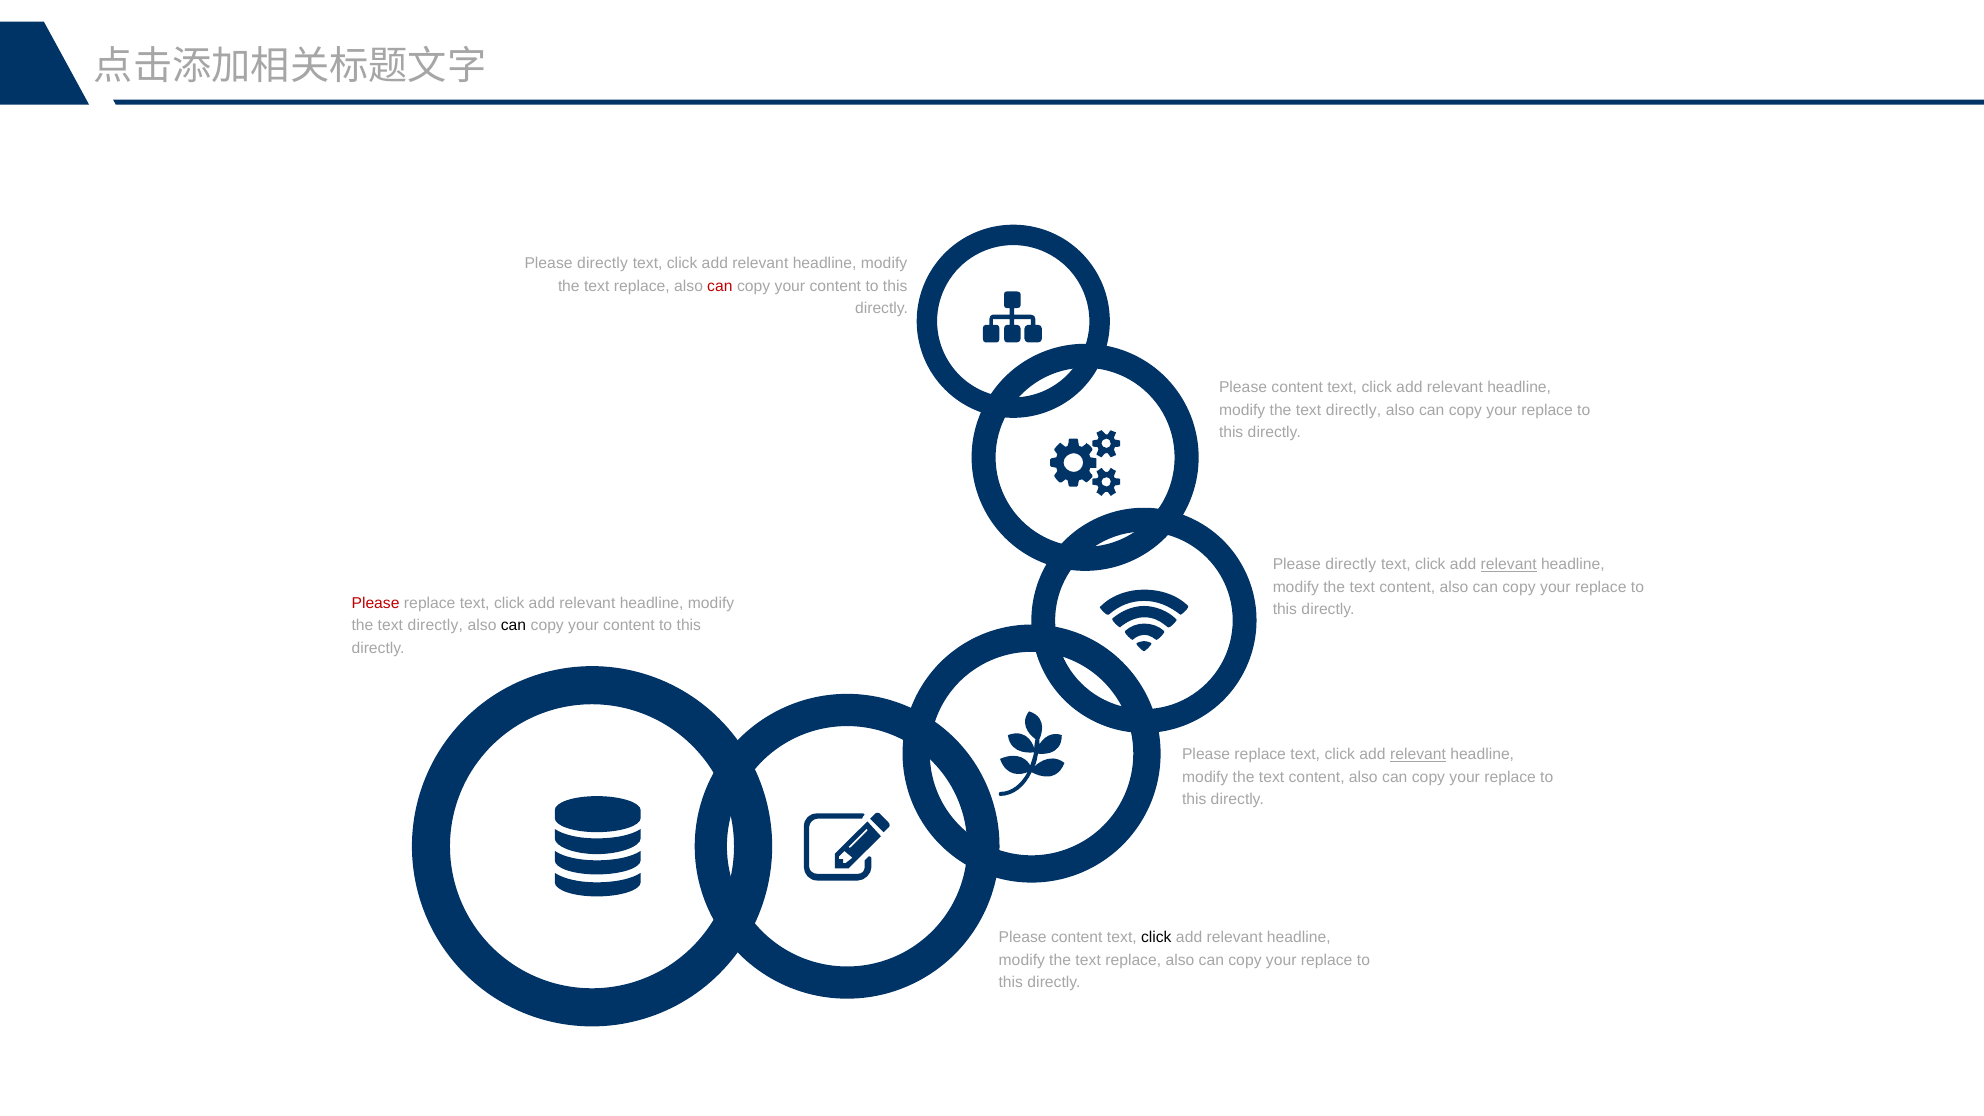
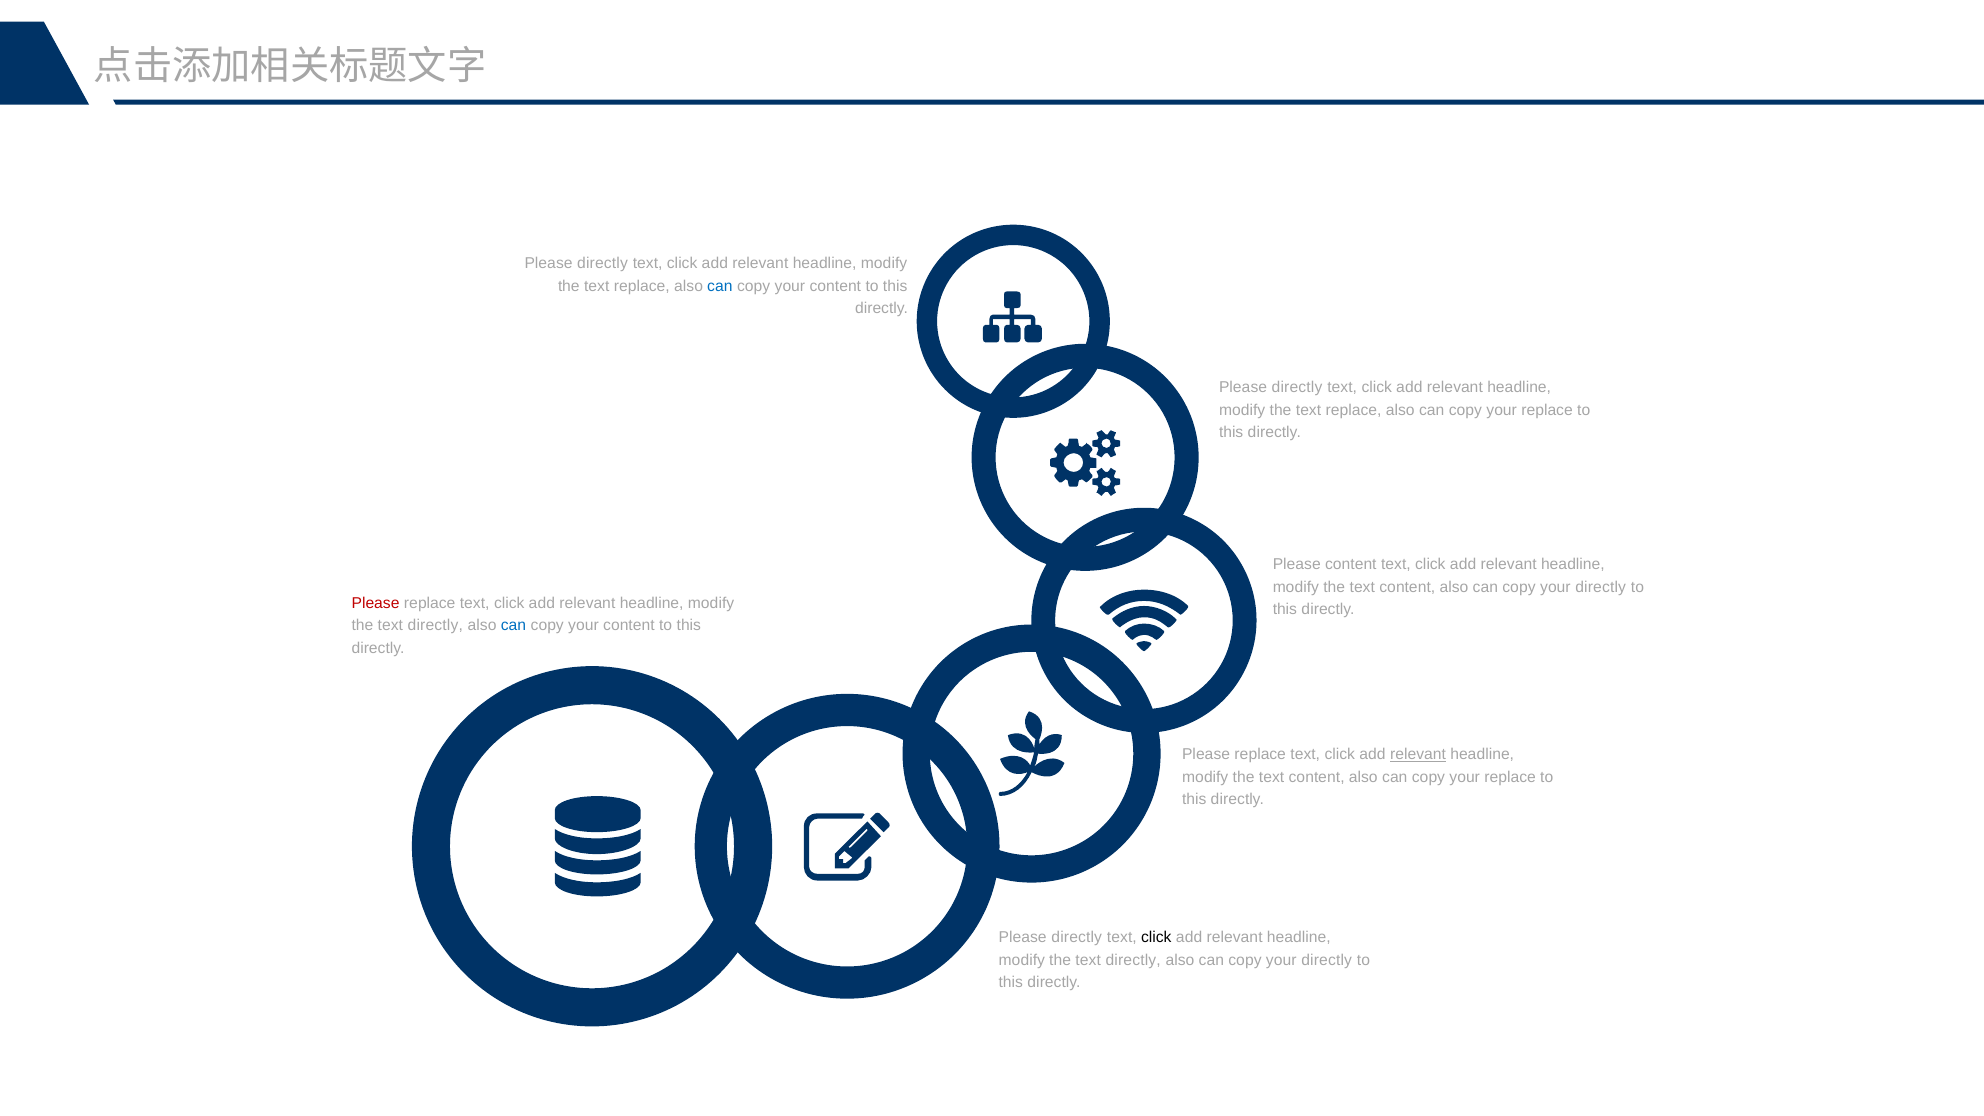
can at (720, 286) colour: red -> blue
content at (1297, 388): content -> directly
directly at (1354, 410): directly -> replace
directly at (1351, 564): directly -> content
relevant at (1509, 564) underline: present -> none
replace at (1601, 587): replace -> directly
can at (513, 626) colour: black -> blue
content at (1077, 938): content -> directly
replace at (1133, 960): replace -> directly
replace at (1327, 960): replace -> directly
